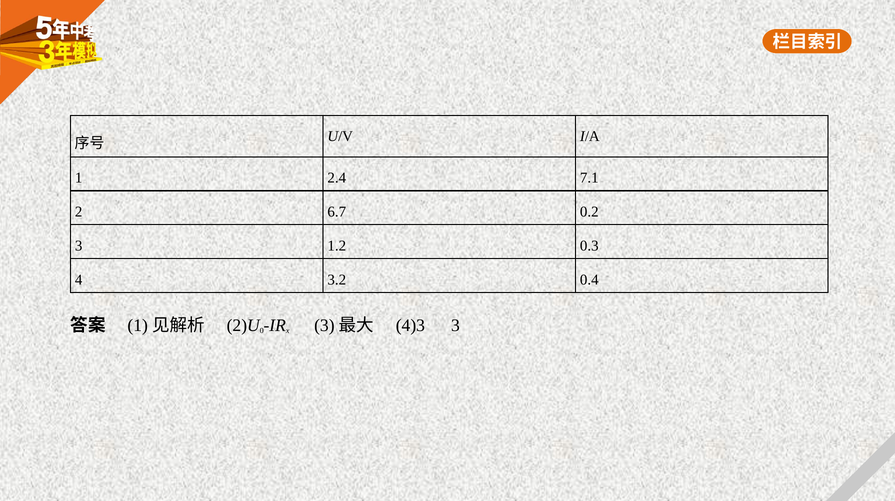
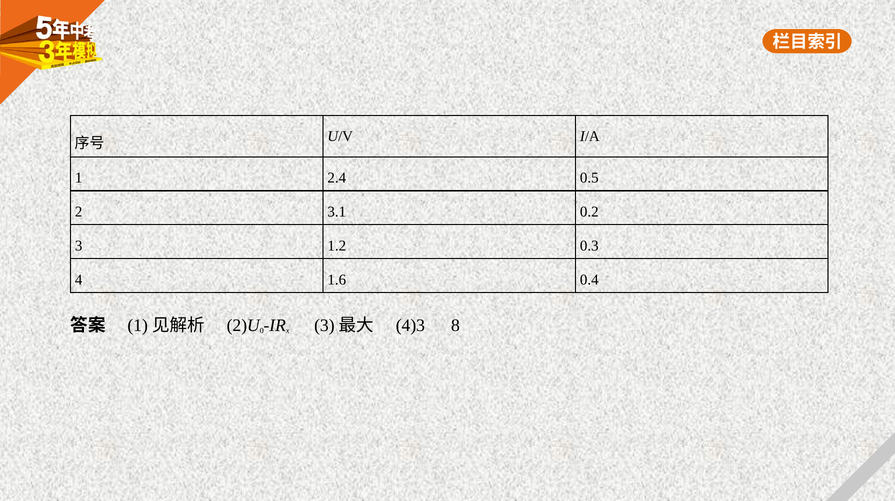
7.1: 7.1 -> 0.5
6.7: 6.7 -> 3.1
3.2: 3.2 -> 1.6
4)3 3: 3 -> 8
